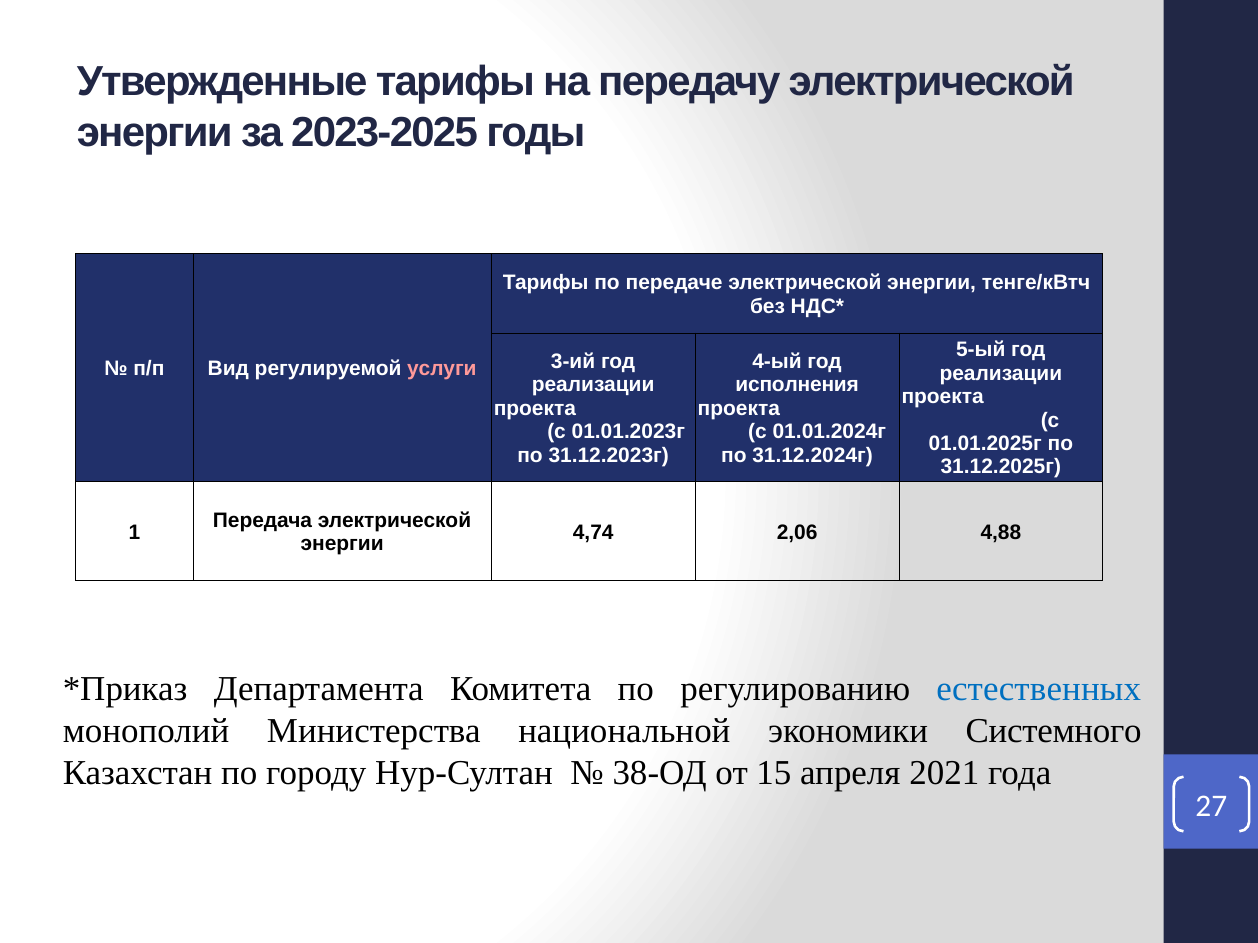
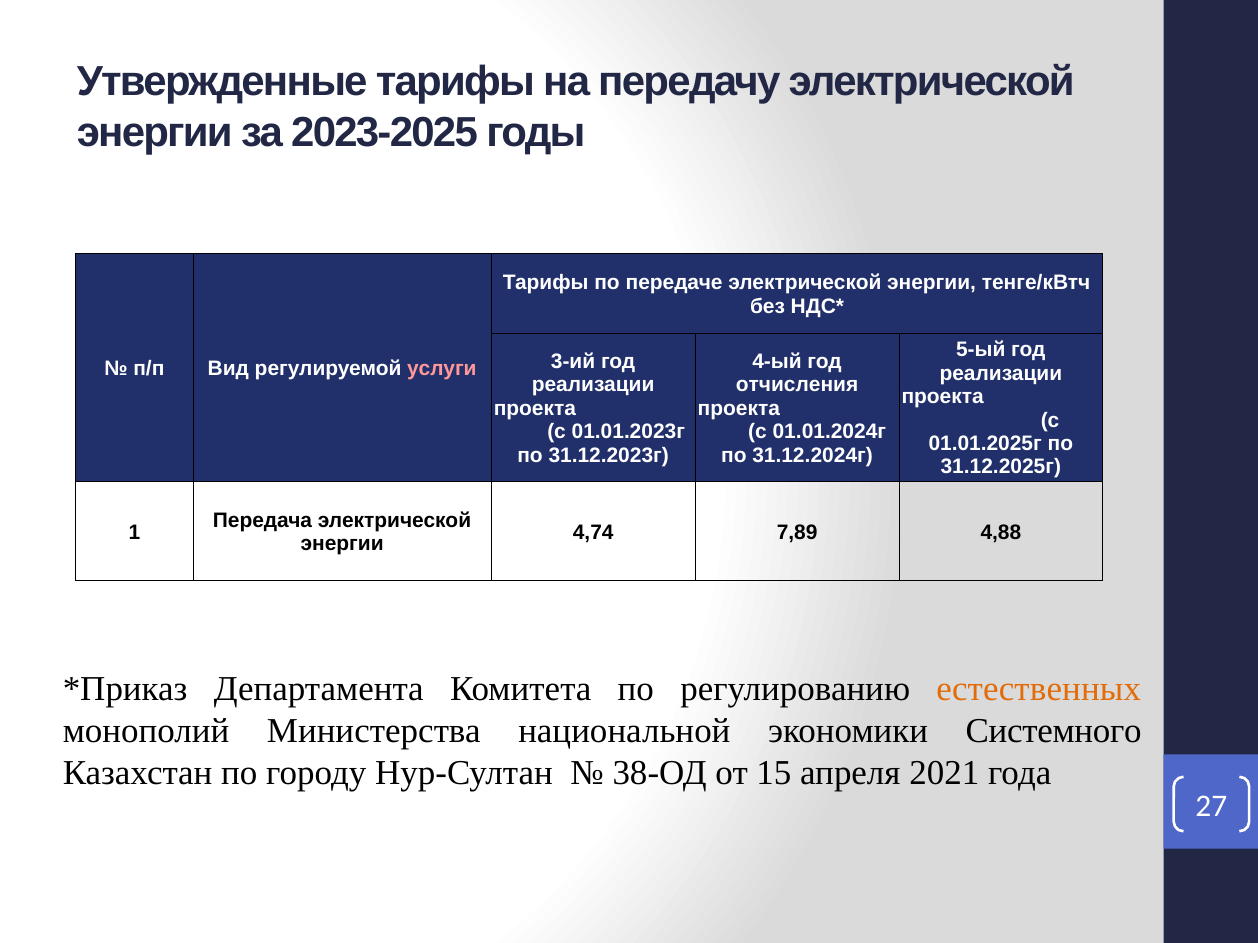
исполнения: исполнения -> отчисления
2,06: 2,06 -> 7,89
естественных colour: blue -> orange
